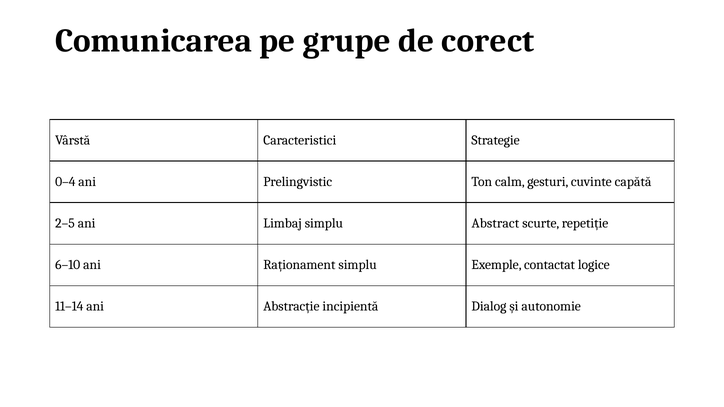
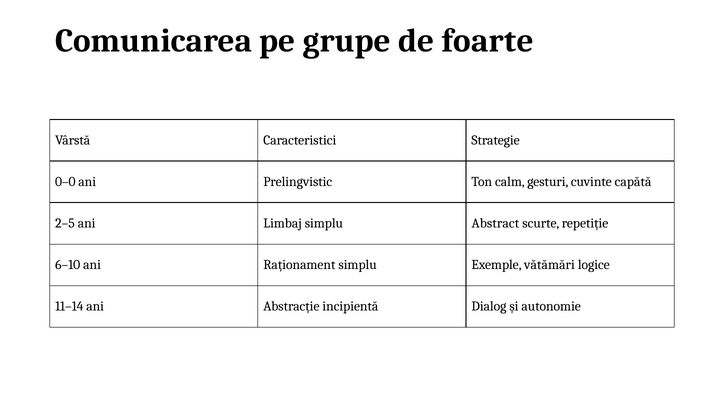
corect: corect -> foarte
0–4: 0–4 -> 0–0
contactat: contactat -> vătămări
